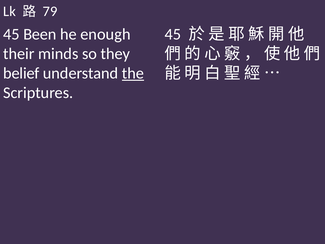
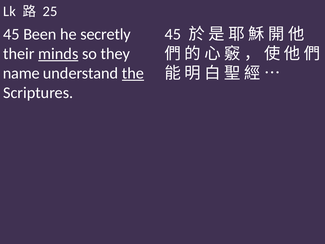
79: 79 -> 25
enough: enough -> secretly
minds underline: none -> present
belief: belief -> name
